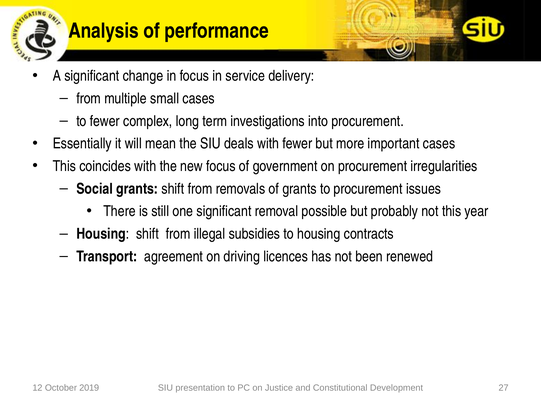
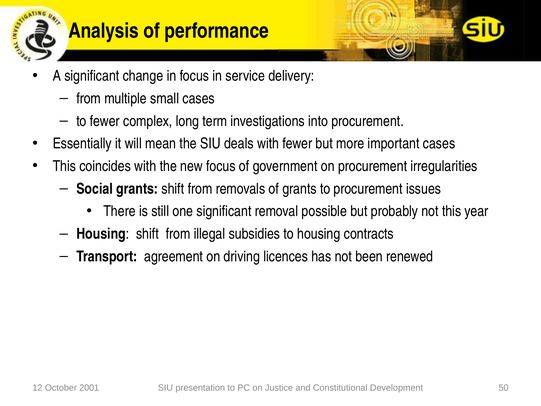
2019: 2019 -> 2001
27: 27 -> 50
